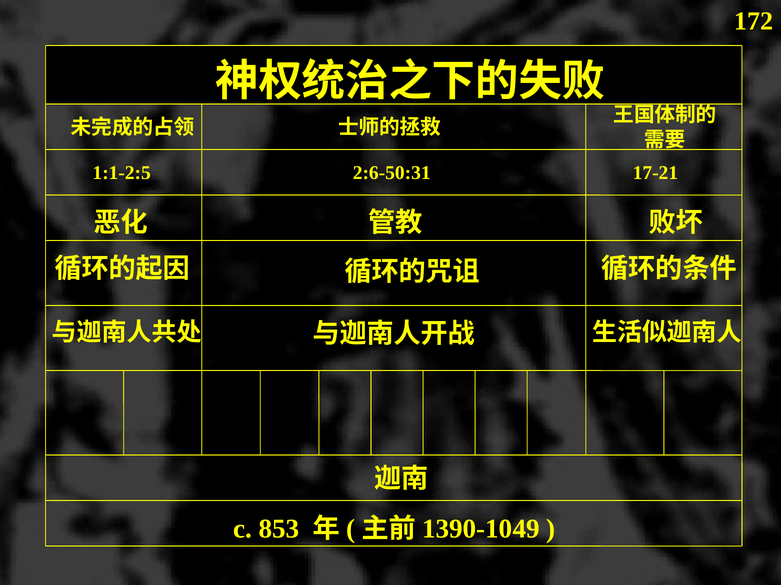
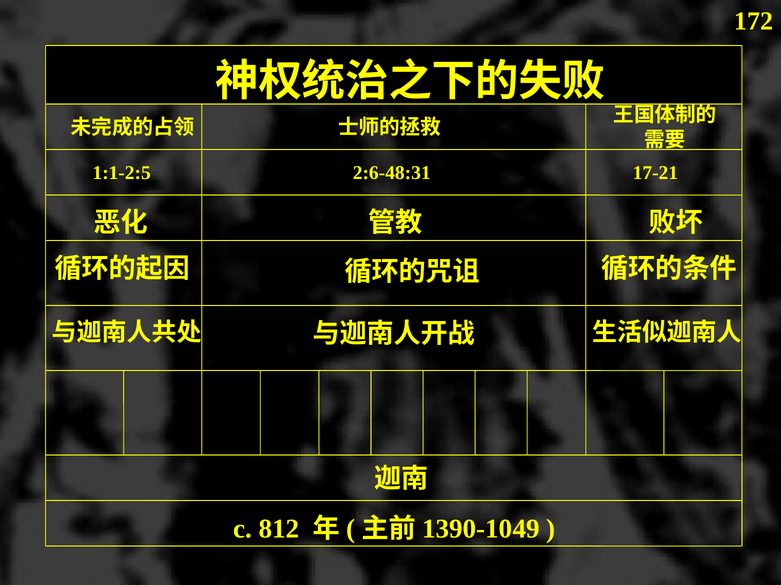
2:6-50:31: 2:6-50:31 -> 2:6-48:31
853: 853 -> 812
